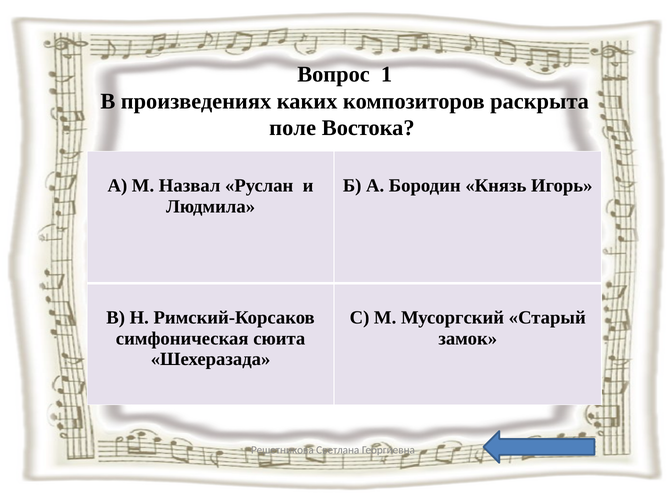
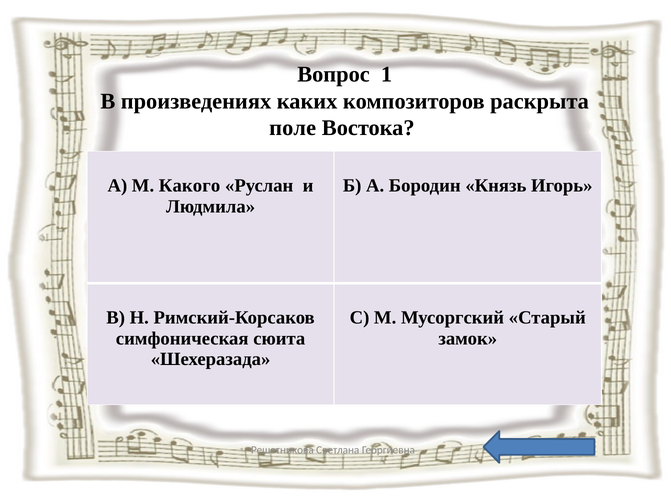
Назвал: Назвал -> Какого
